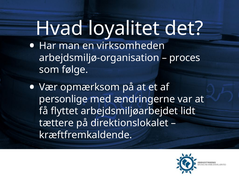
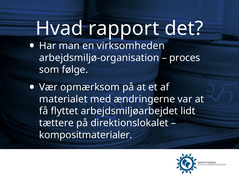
loyalitet: loyalitet -> rapport
personlige: personlige -> materialet
kræftfremkaldende: kræftfremkaldende -> kompositmaterialer
